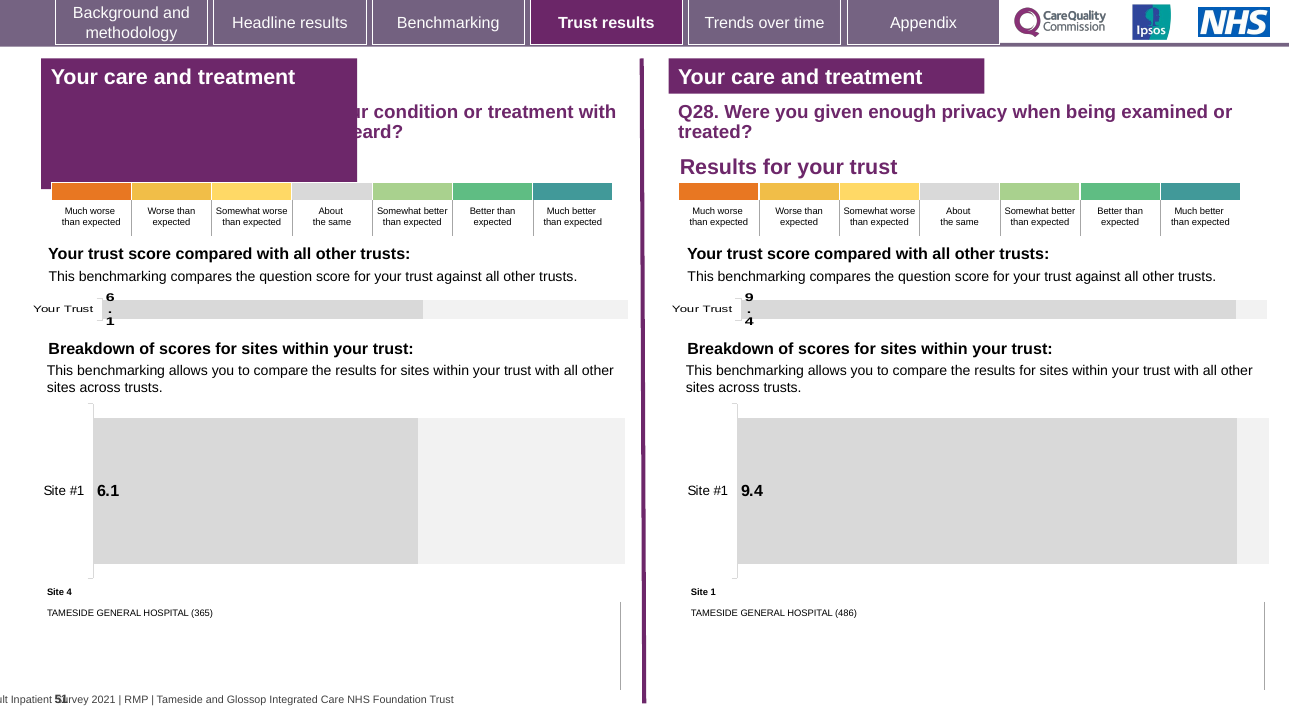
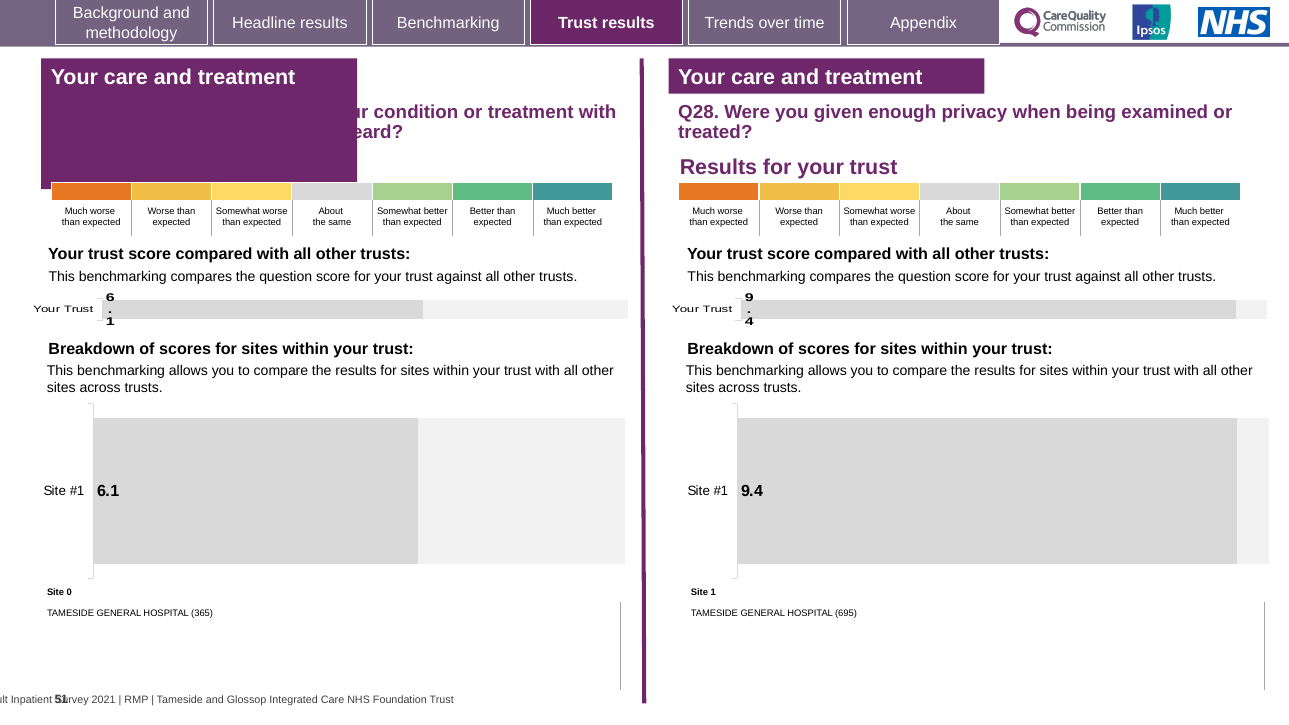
Site 4: 4 -> 0
486: 486 -> 695
